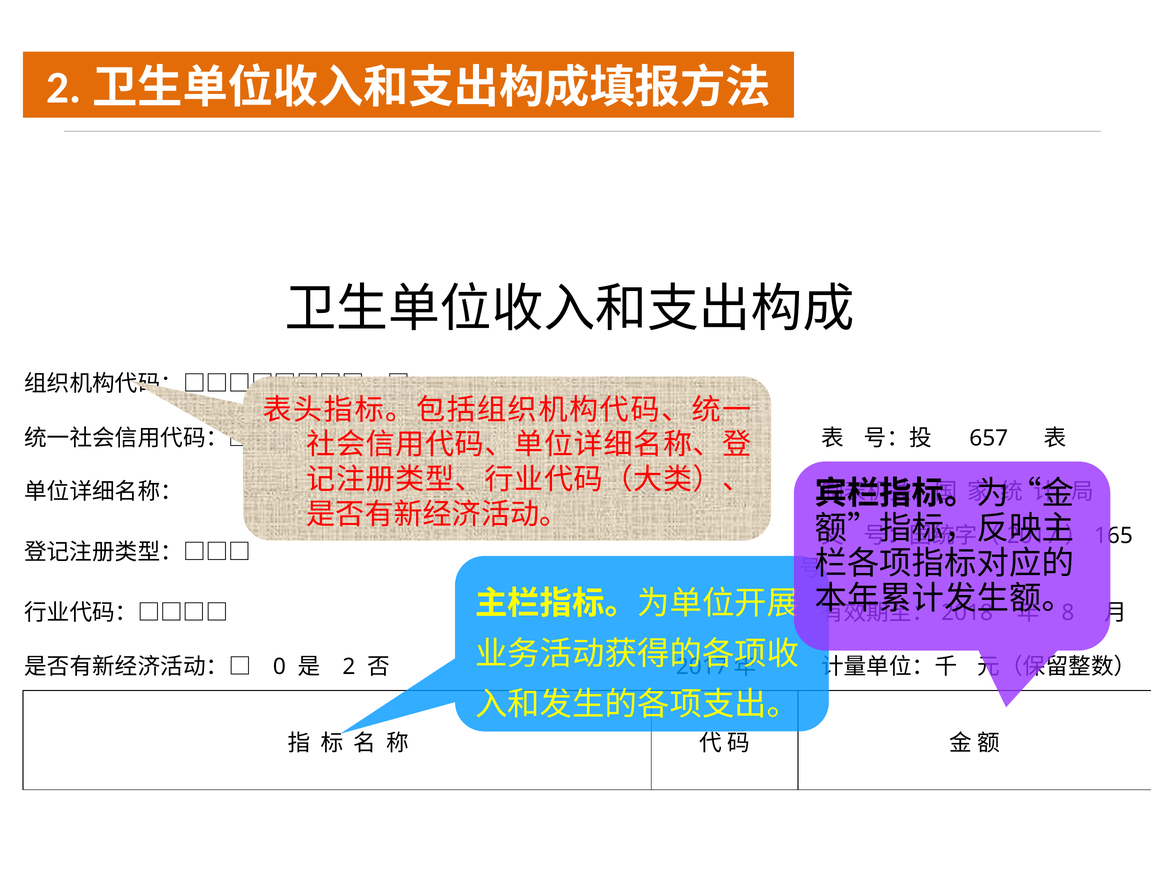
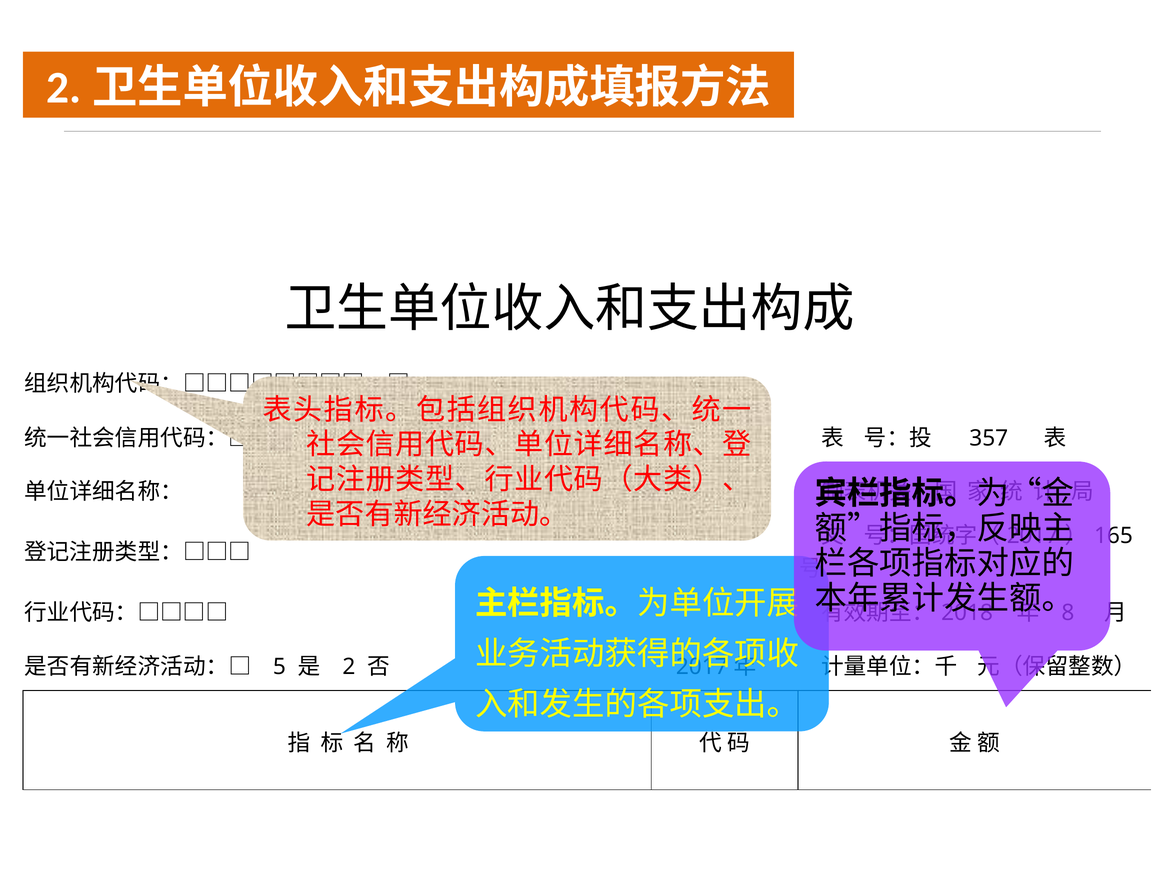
657: 657 -> 357
0: 0 -> 5
